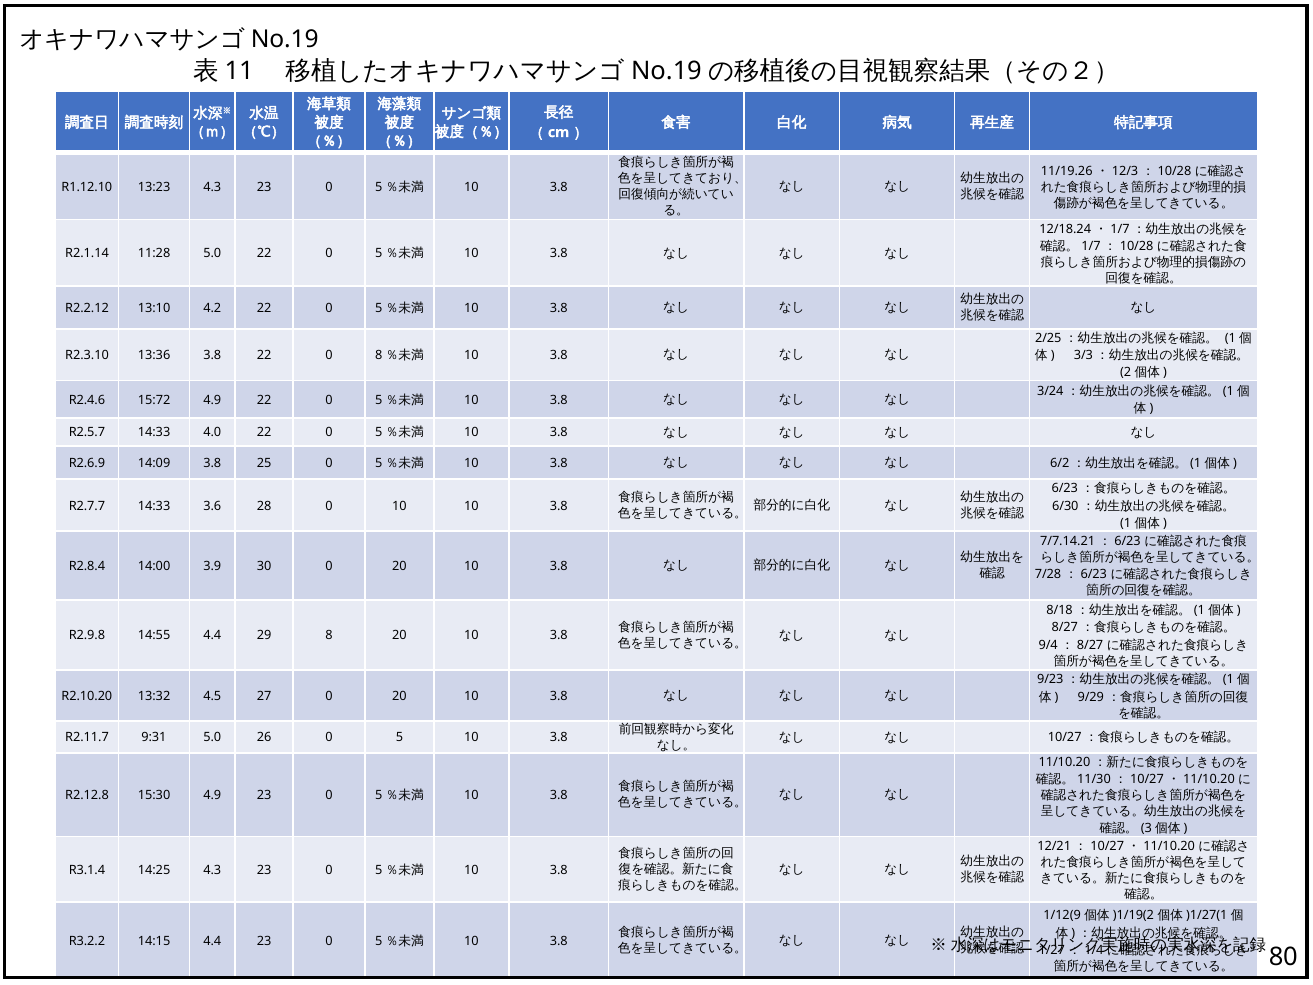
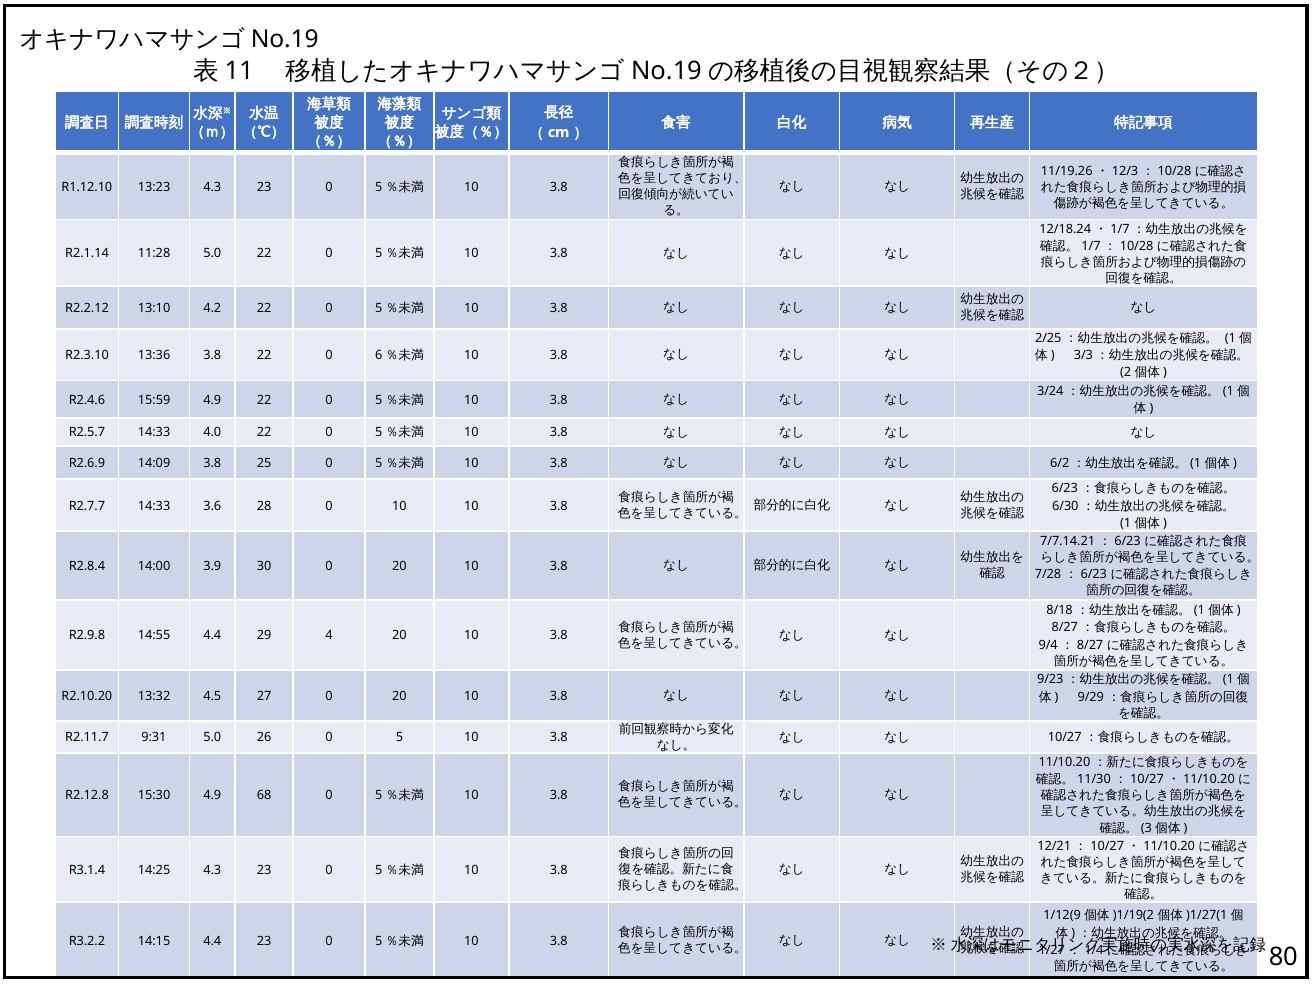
0 8: 8 -> 6
15:72: 15:72 -> 15:59
29 8: 8 -> 4
4.9 23: 23 -> 68
